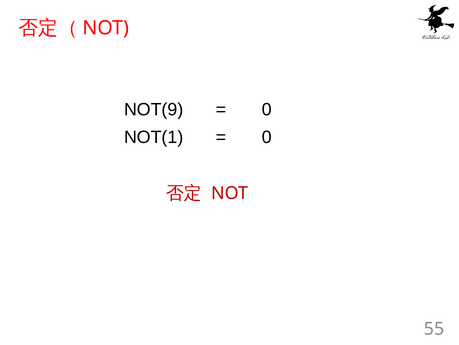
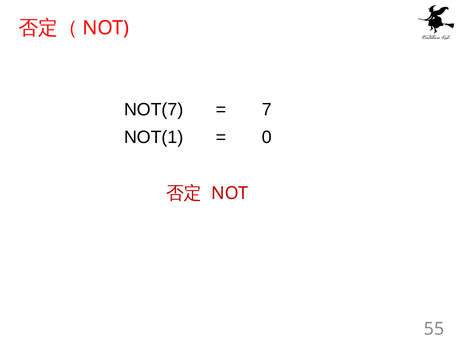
NOT(9: NOT(9 -> NOT(7
0 at (267, 109): 0 -> 7
